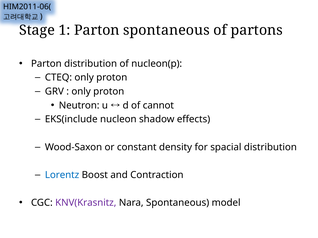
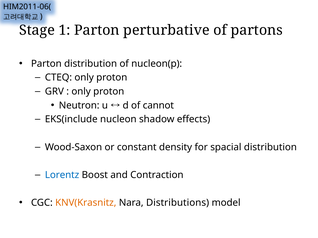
spontaneous at (166, 30): spontaneous -> perturbative
KNV(Krasnitz colour: purple -> orange
Nara Spontaneous: Spontaneous -> Distributions
